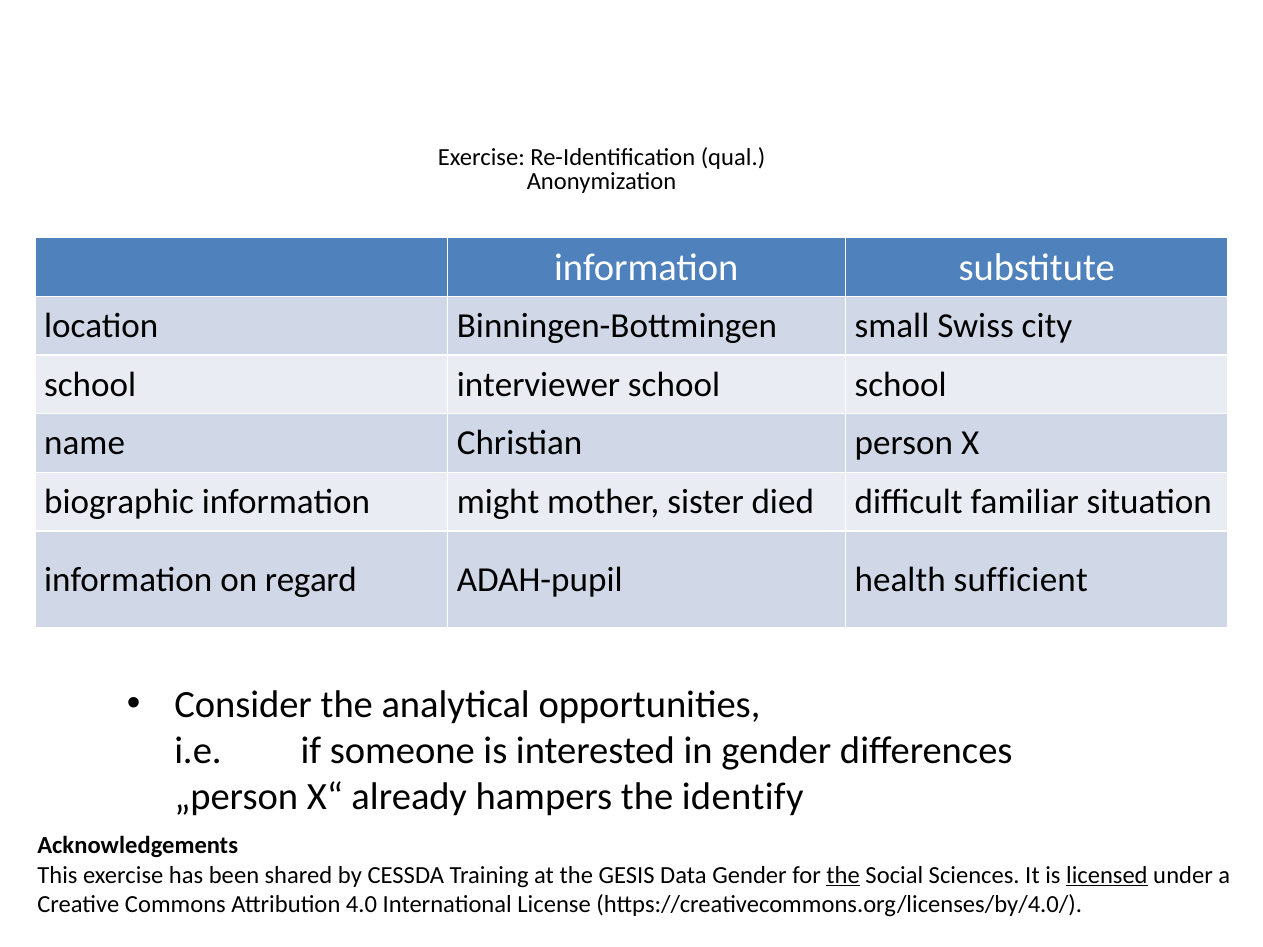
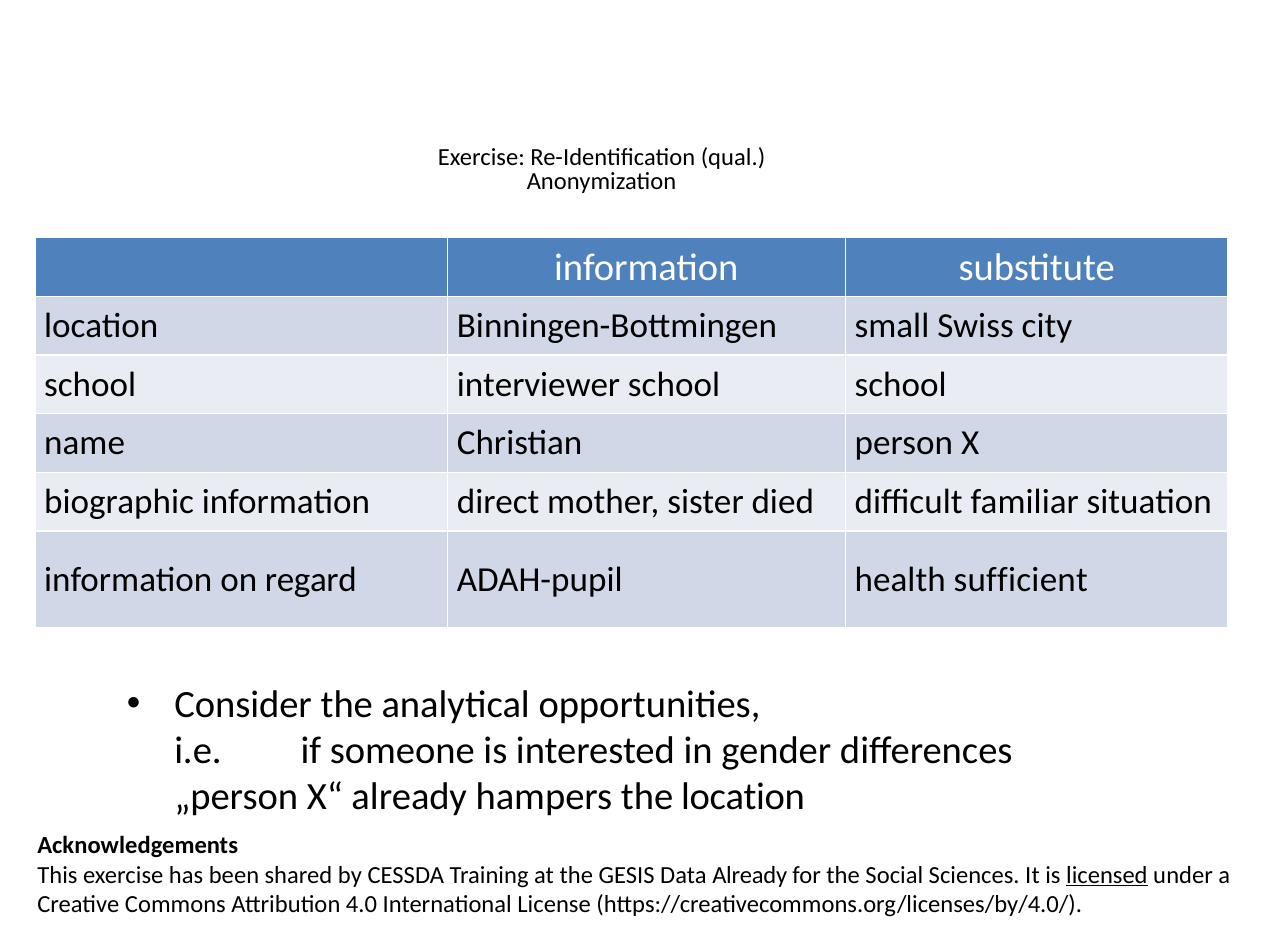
might: might -> direct
the identify: identify -> location
Data Gender: Gender -> Already
the at (843, 875) underline: present -> none
